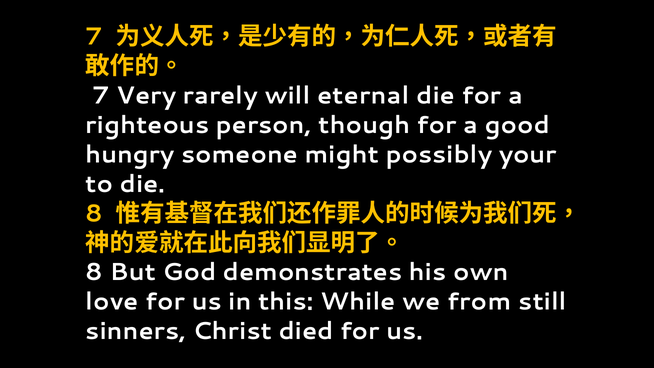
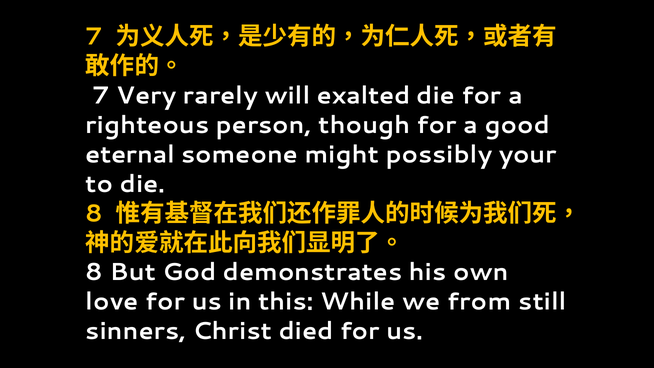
eternal: eternal -> exalted
hungry: hungry -> eternal
